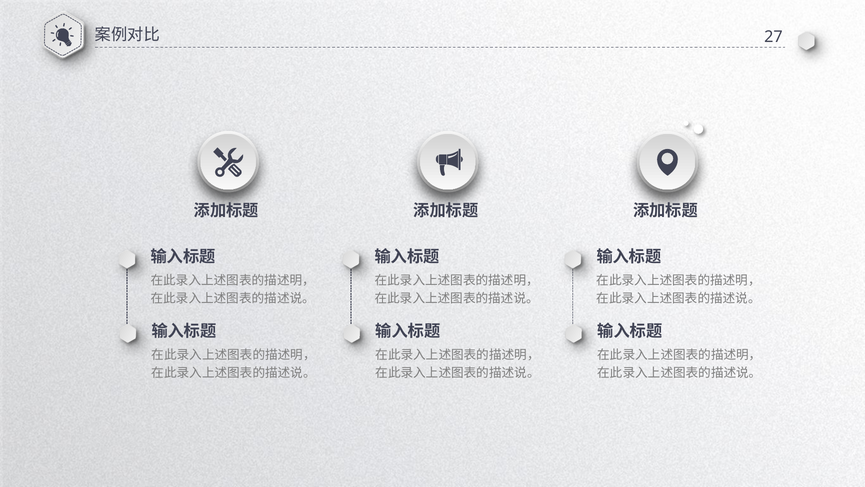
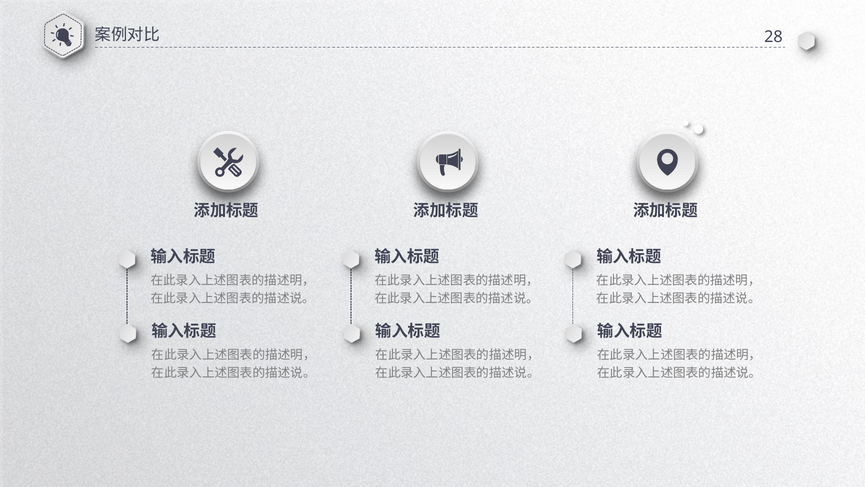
27: 27 -> 28
